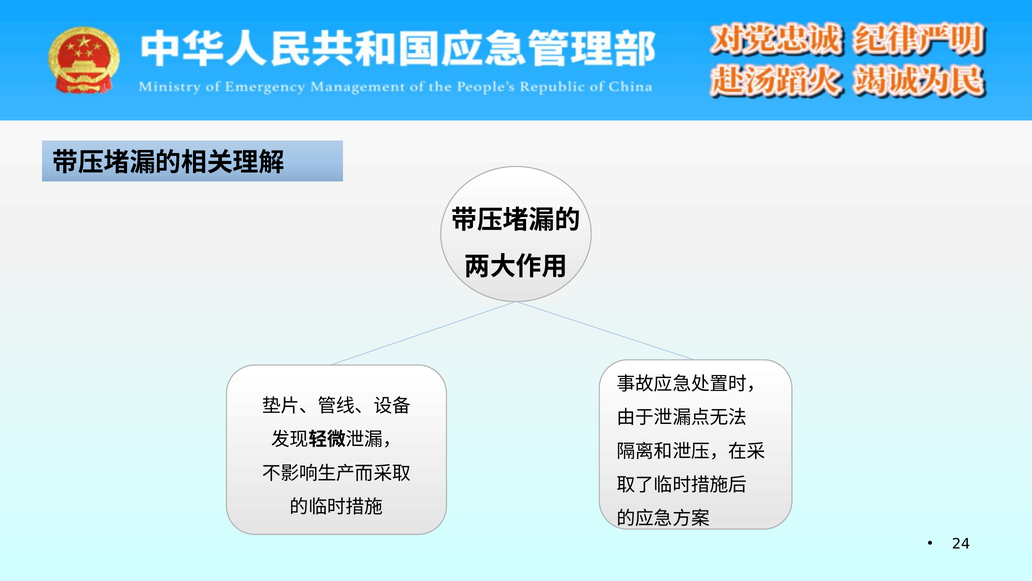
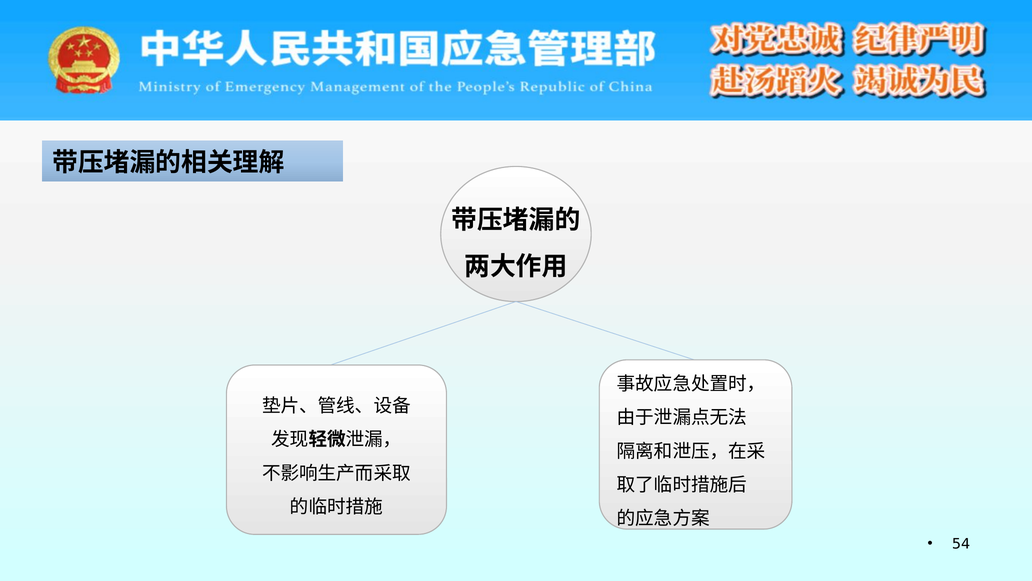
24: 24 -> 54
